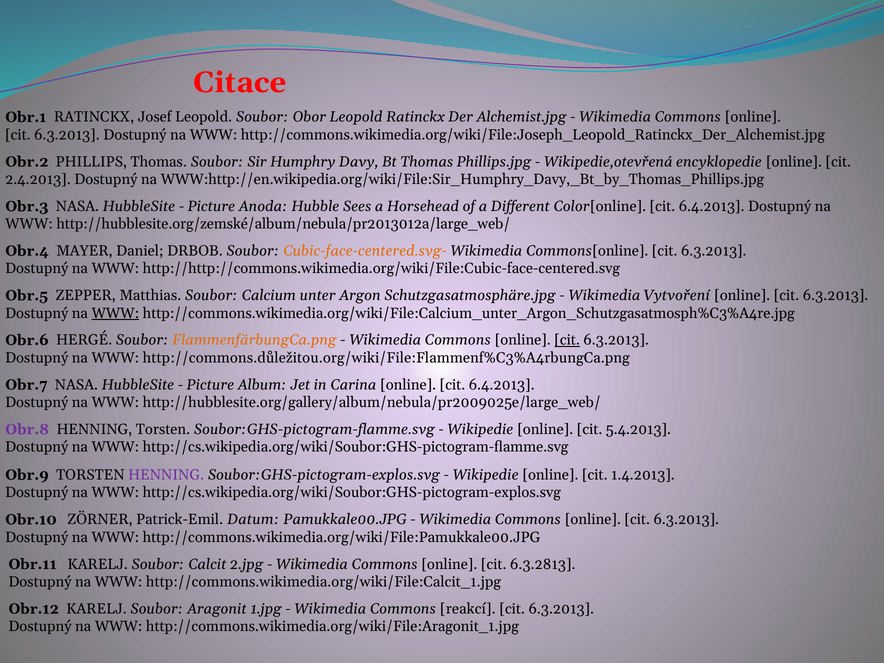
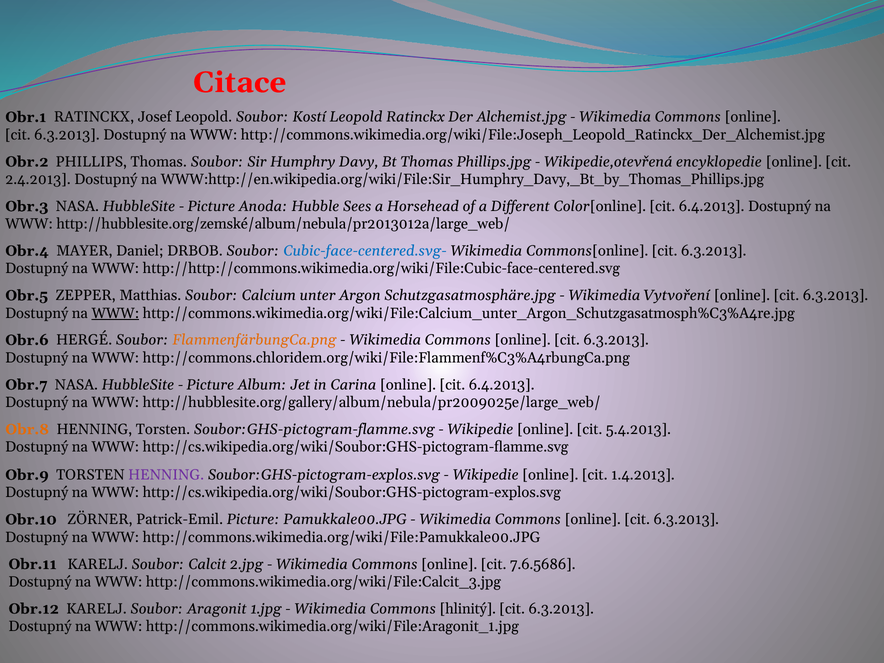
Obor: Obor -> Kostí
Cubic-face-centered.svg- colour: orange -> blue
cit at (567, 340) underline: present -> none
http://commons.důležitou.org/wiki/File:Flammenf%C3%A4rbungCa.png: http://commons.důležitou.org/wiki/File:Flammenf%C3%A4rbungCa.png -> http://commons.chloridem.org/wiki/File:Flammenf%C3%A4rbungCa.png
Obr.8 colour: purple -> orange
Patrick-Emil Datum: Datum -> Picture
6.3.2813: 6.3.2813 -> 7.6.5686
http://commons.wikimedia.org/wiki/File:Calcit_1.jpg: http://commons.wikimedia.org/wiki/File:Calcit_1.jpg -> http://commons.wikimedia.org/wiki/File:Calcit_3.jpg
reakcí: reakcí -> hlinitý
